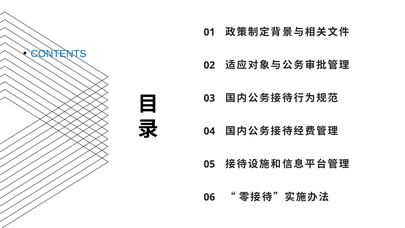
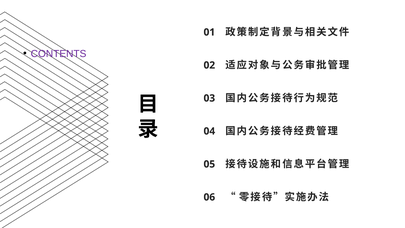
CONTENTS colour: blue -> purple
